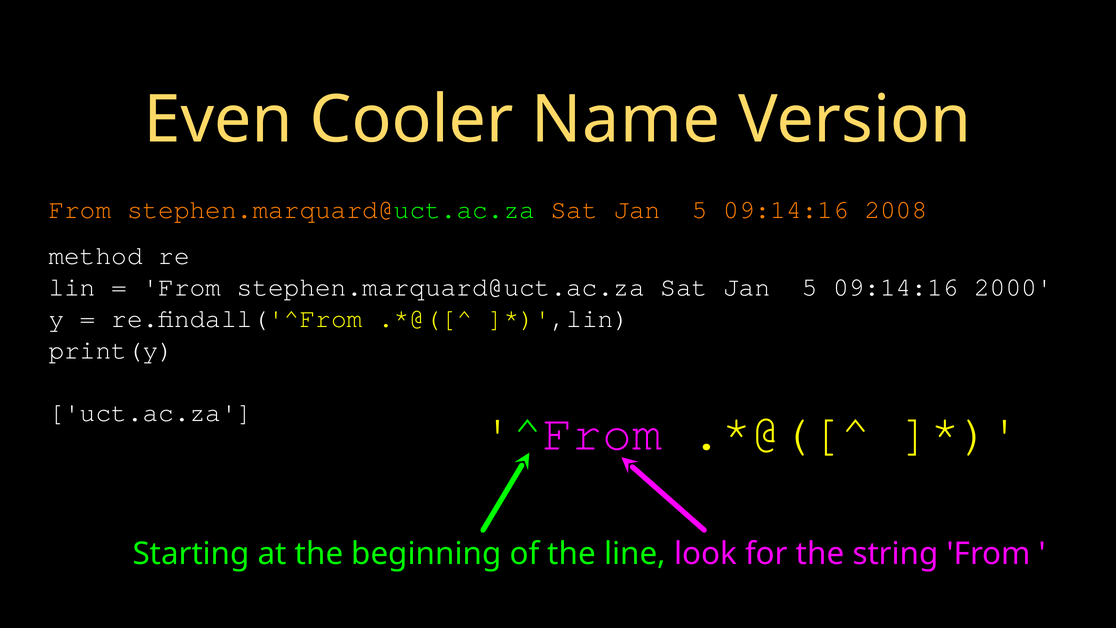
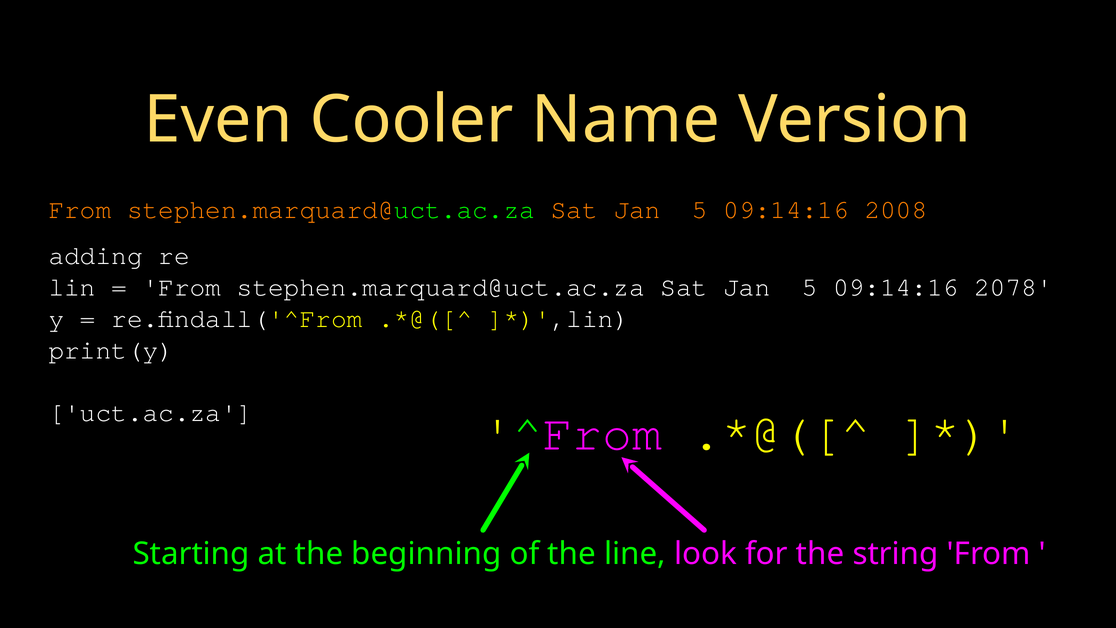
method: method -> adding
2000: 2000 -> 2078
